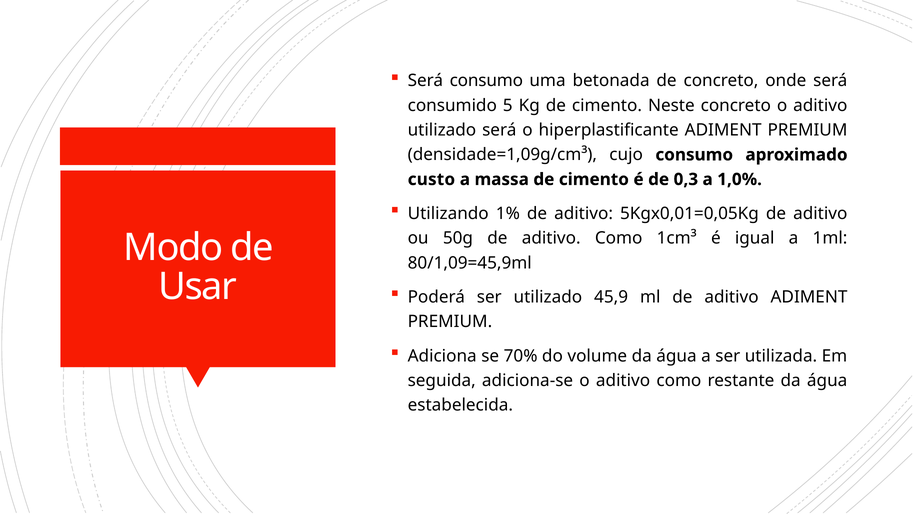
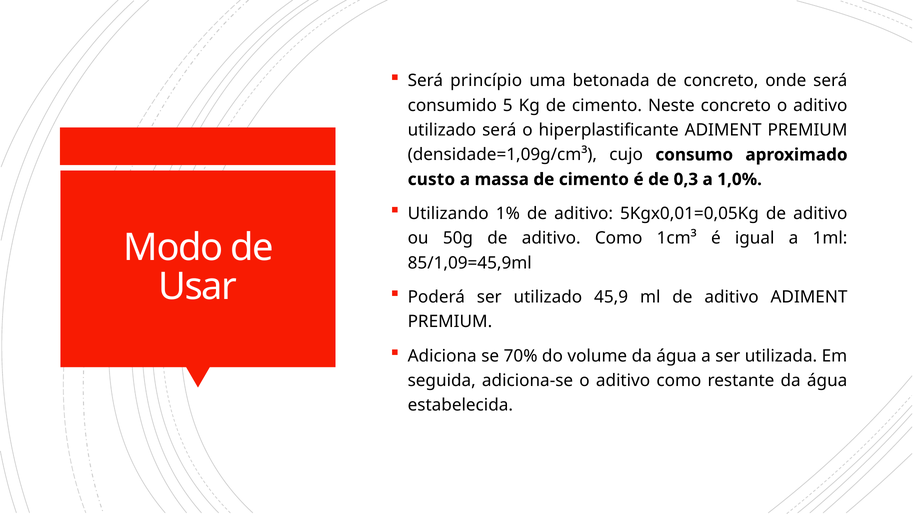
Será consumo: consumo -> princípio
80/1,09=45,9ml: 80/1,09=45,9ml -> 85/1,09=45,9ml
